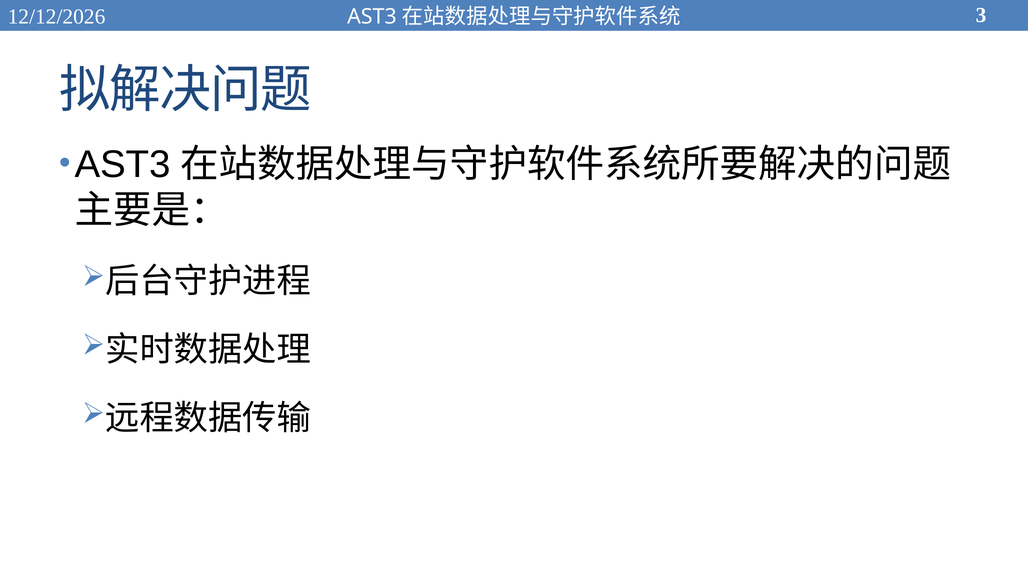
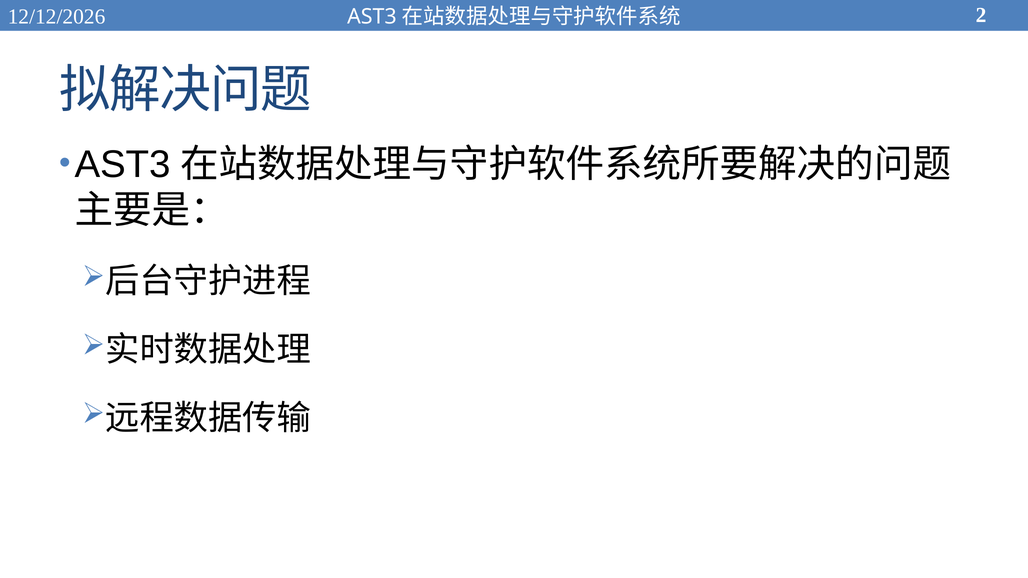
3: 3 -> 2
